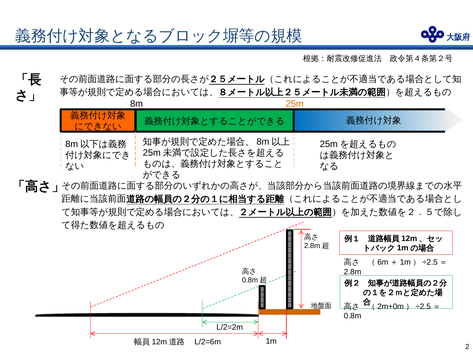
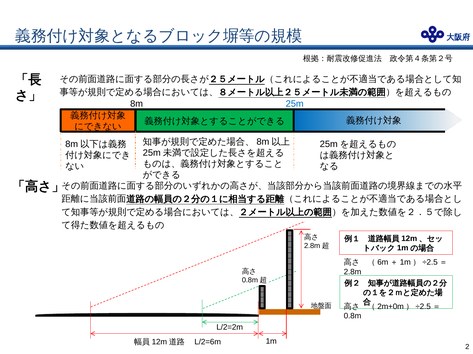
25m colour: orange -> blue
